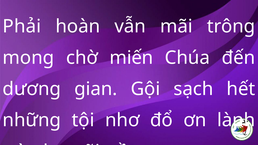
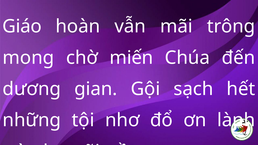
Phải: Phải -> Giáo
